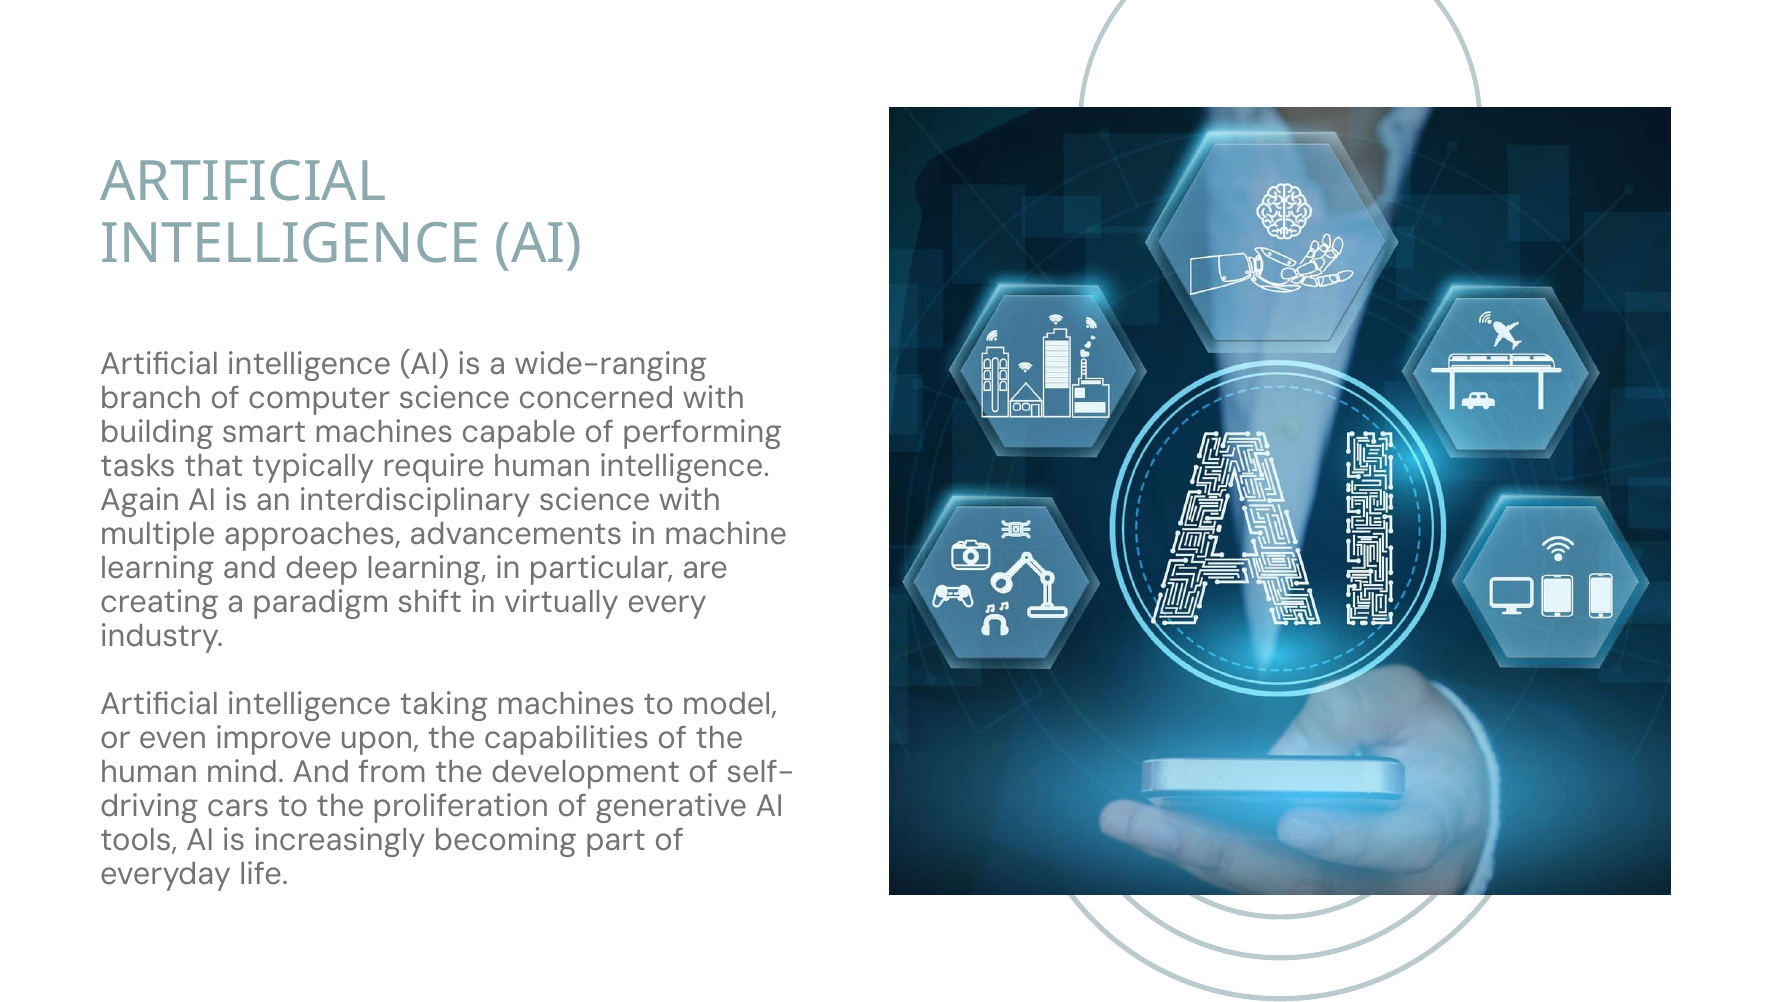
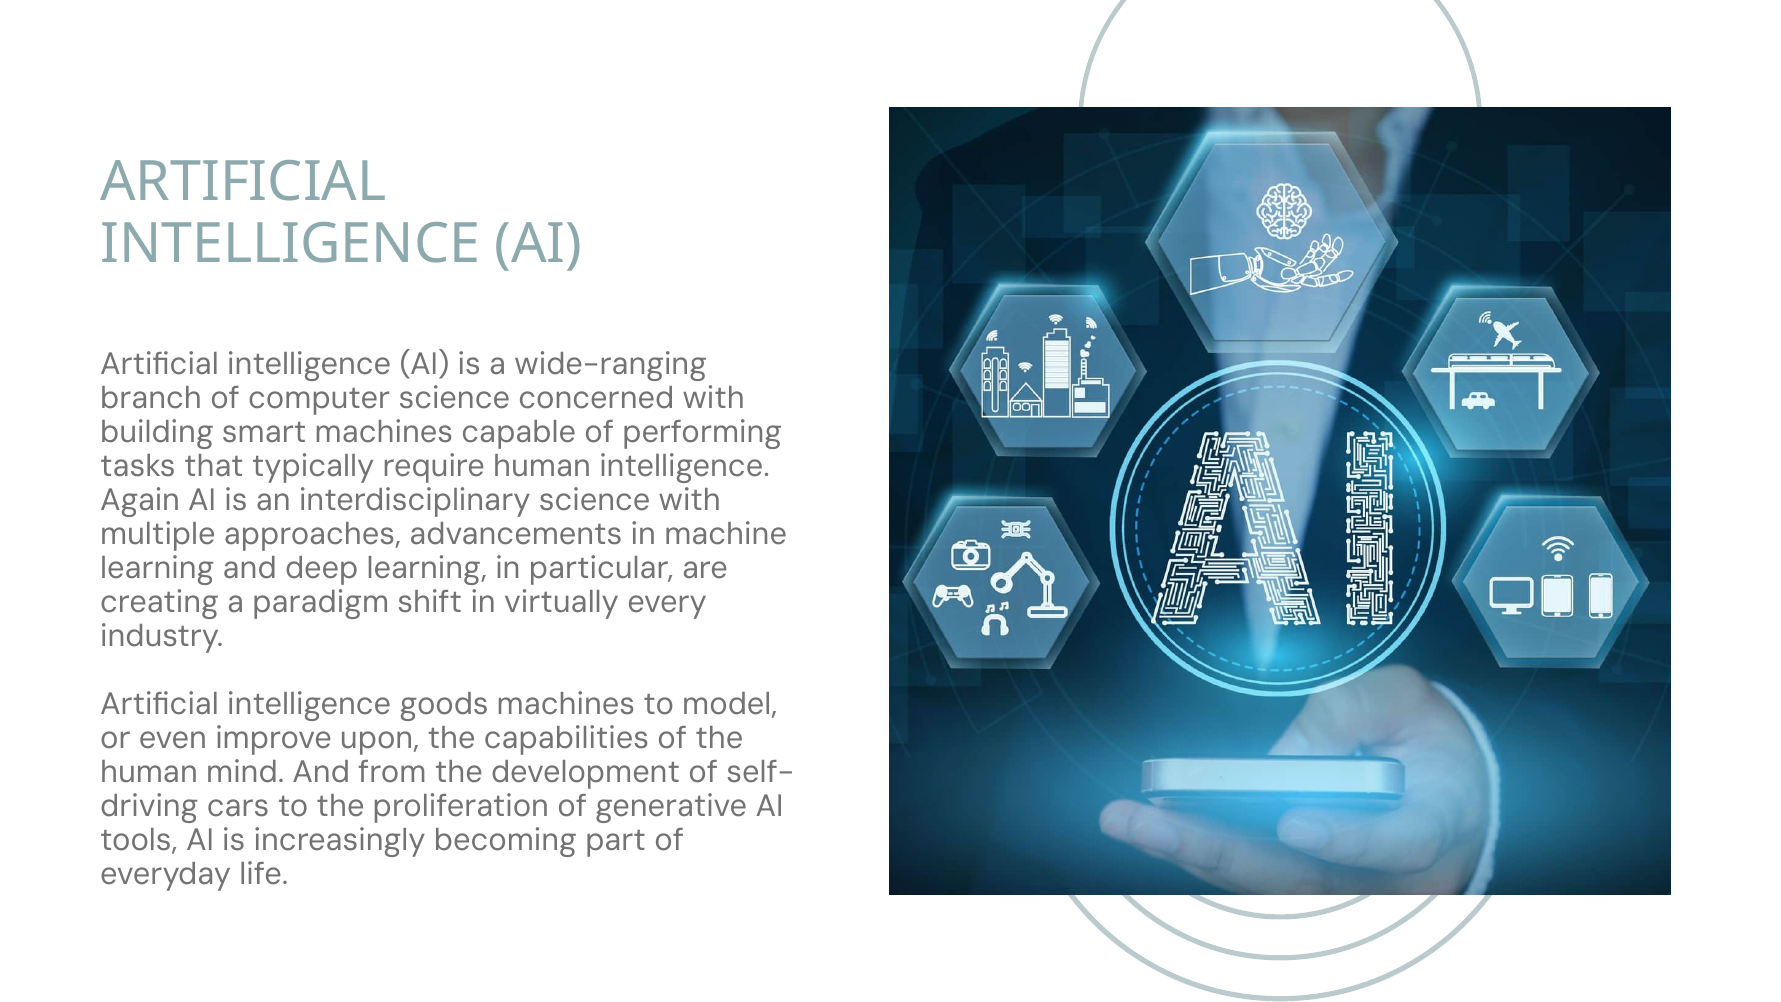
taking: taking -> goods
